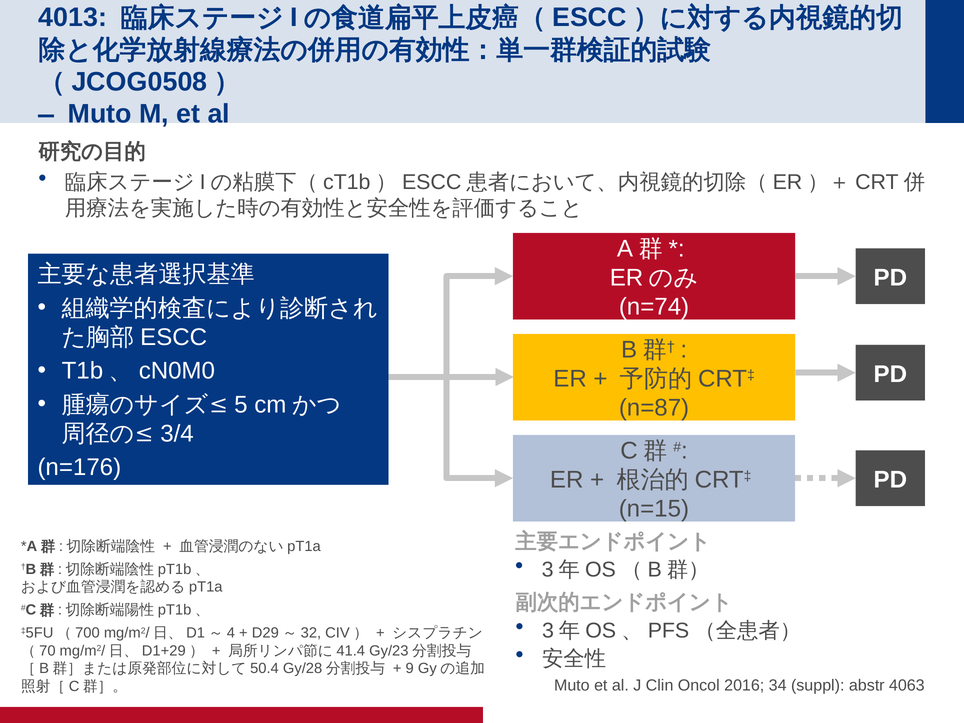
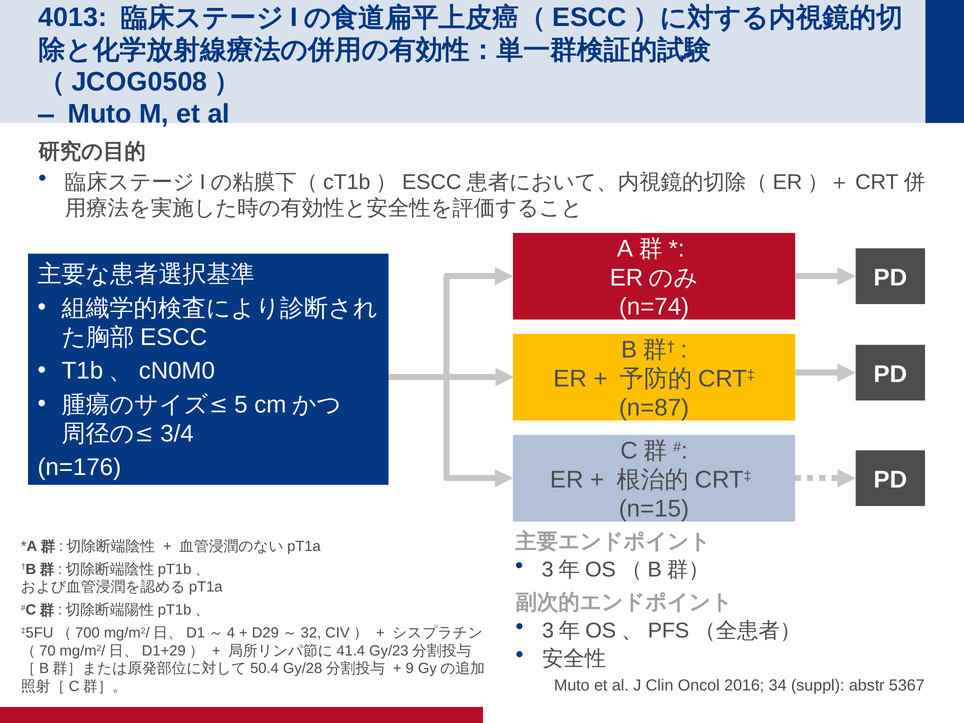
4063: 4063 -> 5367
